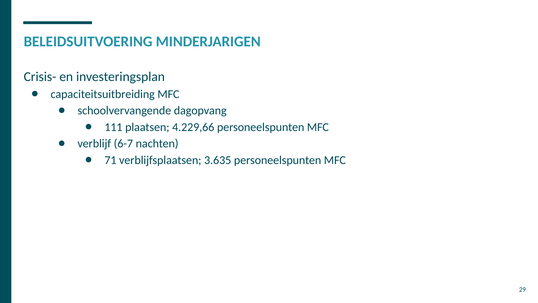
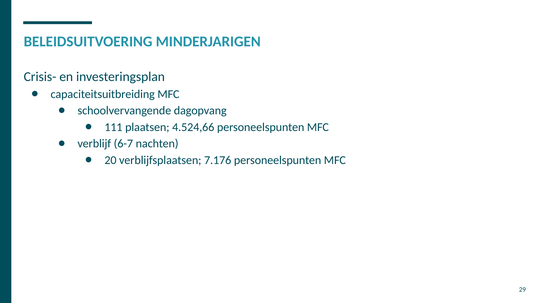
4.229,66: 4.229,66 -> 4.524,66
71: 71 -> 20
3.635: 3.635 -> 7.176
